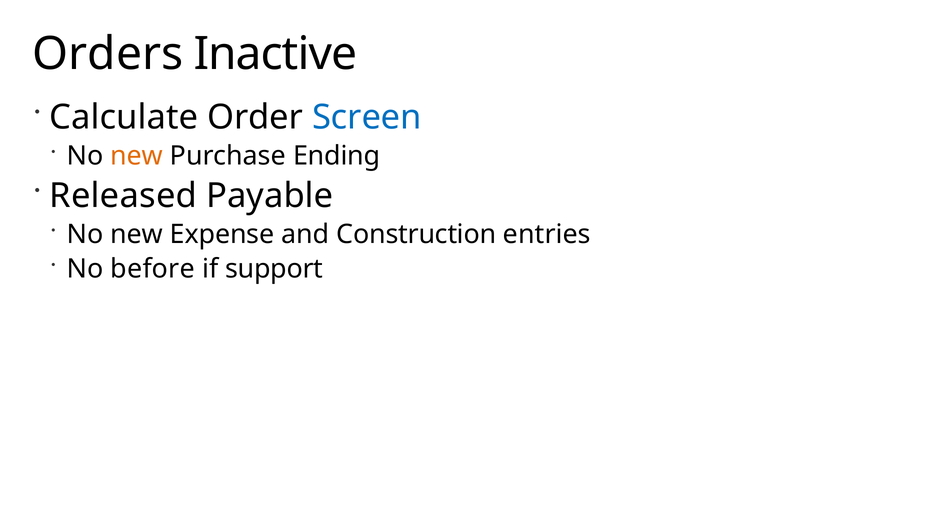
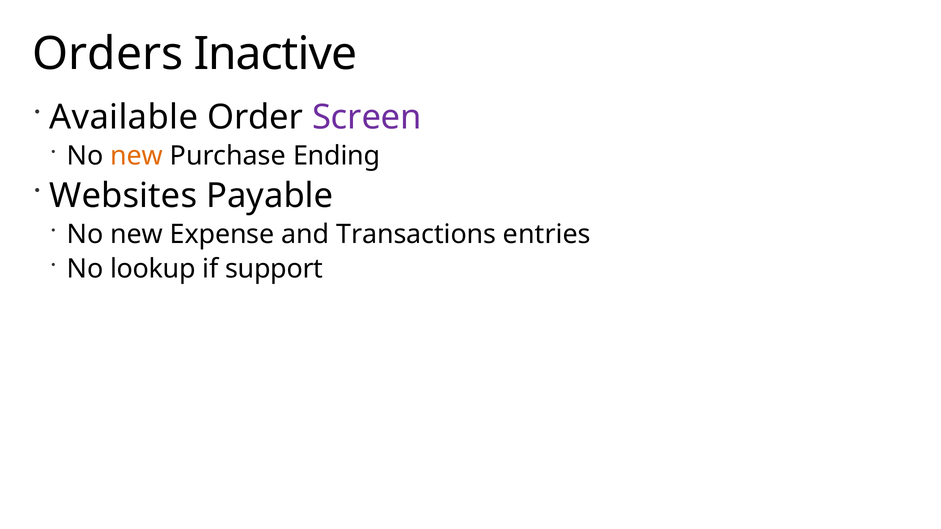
Calculate: Calculate -> Available
Screen colour: blue -> purple
Released: Released -> Websites
Construction: Construction -> Transactions
before: before -> lookup
